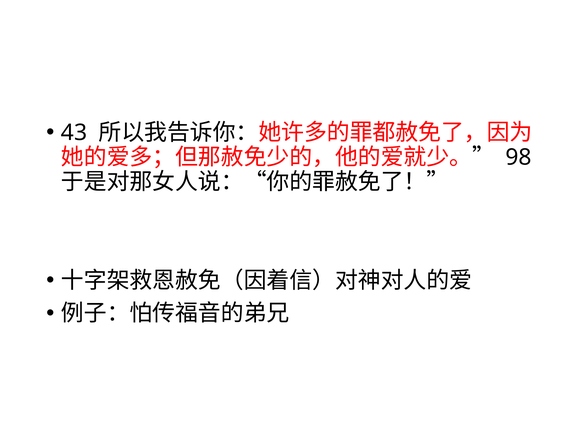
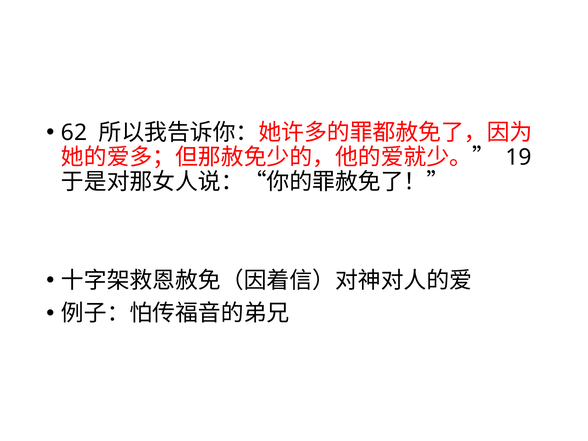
43: 43 -> 62
98: 98 -> 19
